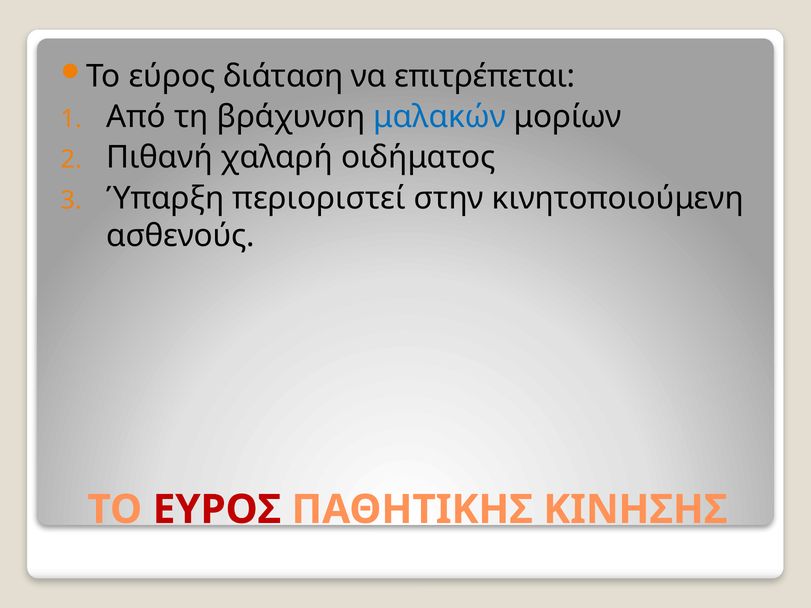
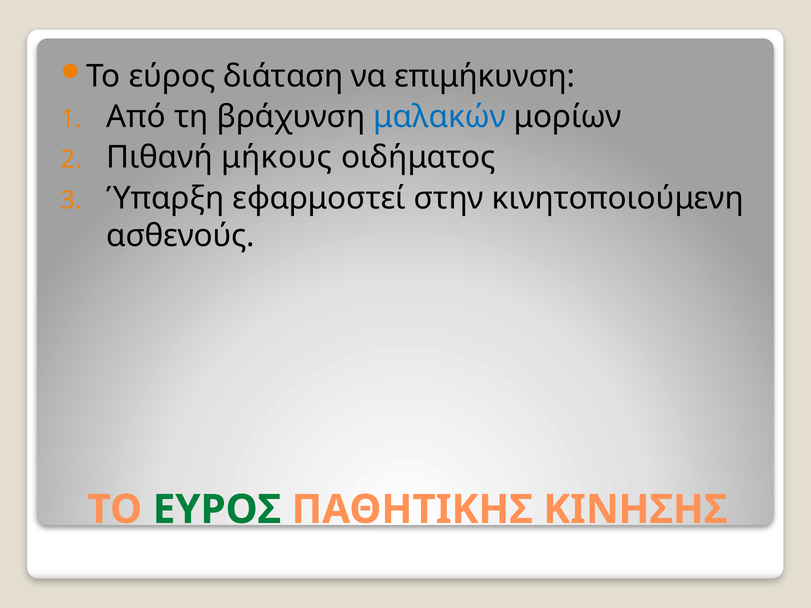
επιτρέπεται: επιτρέπεται -> επιμήκυνση
χαλαρή: χαλαρή -> μήκους
περιοριστεί: περιοριστεί -> εφαρμοστεί
ΕΥΡΟΣ colour: red -> green
